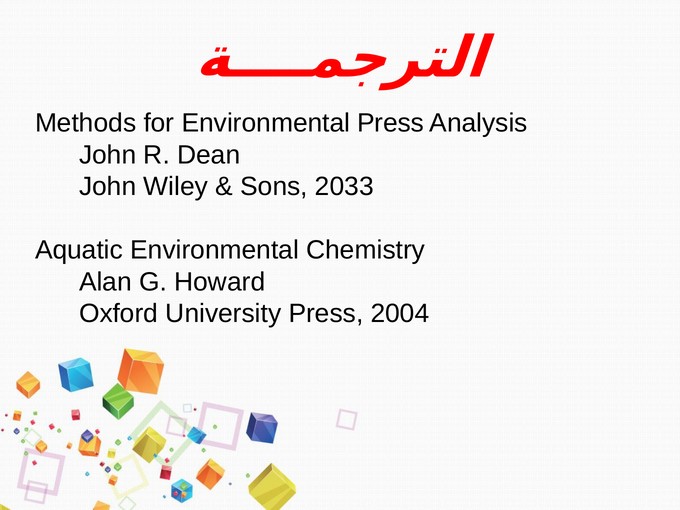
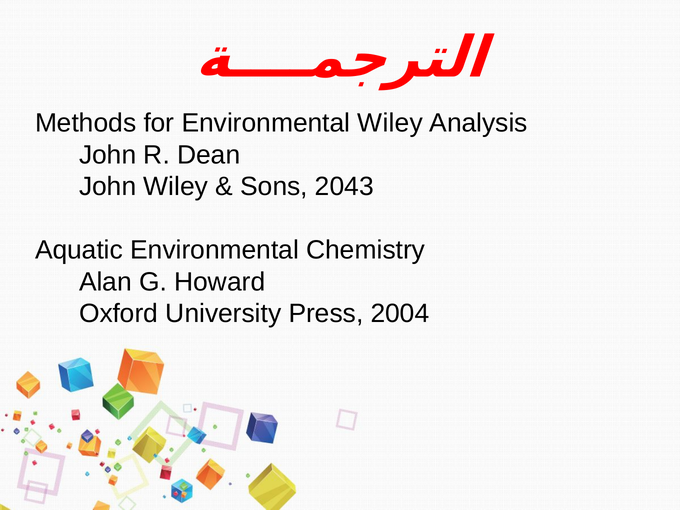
Environmental Press: Press -> Wiley
2033: 2033 -> 2043
